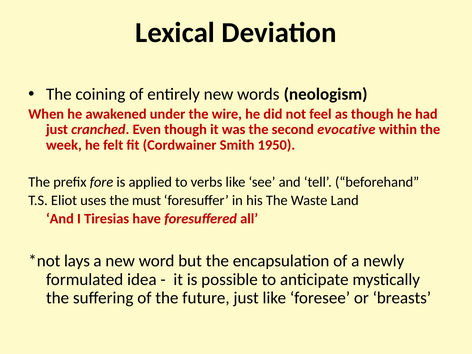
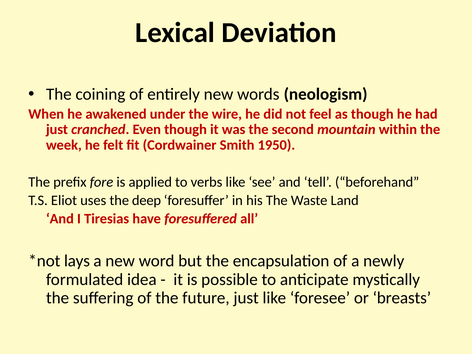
evocative: evocative -> mountain
must: must -> deep
